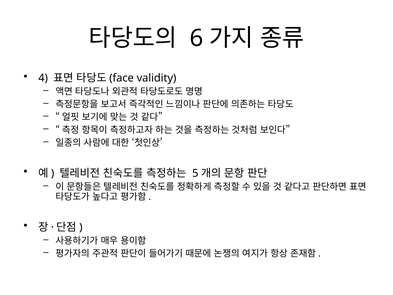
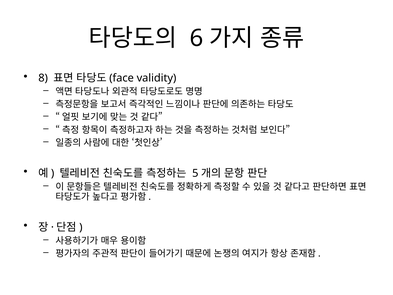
4: 4 -> 8
